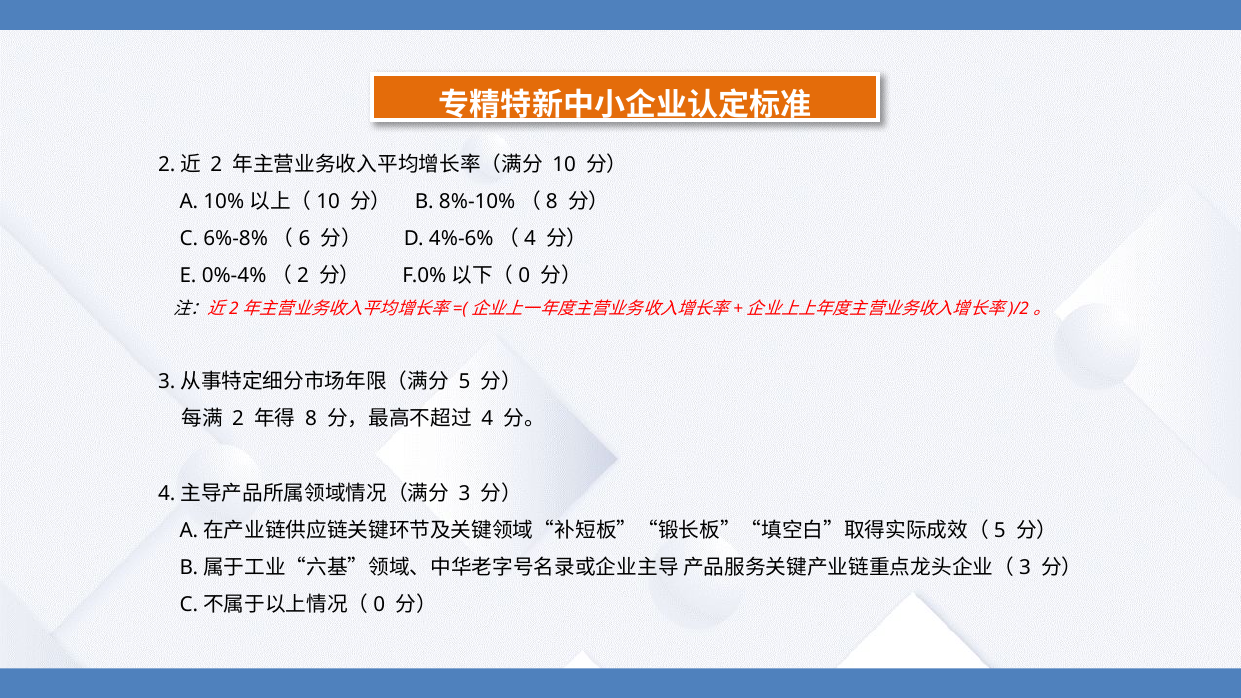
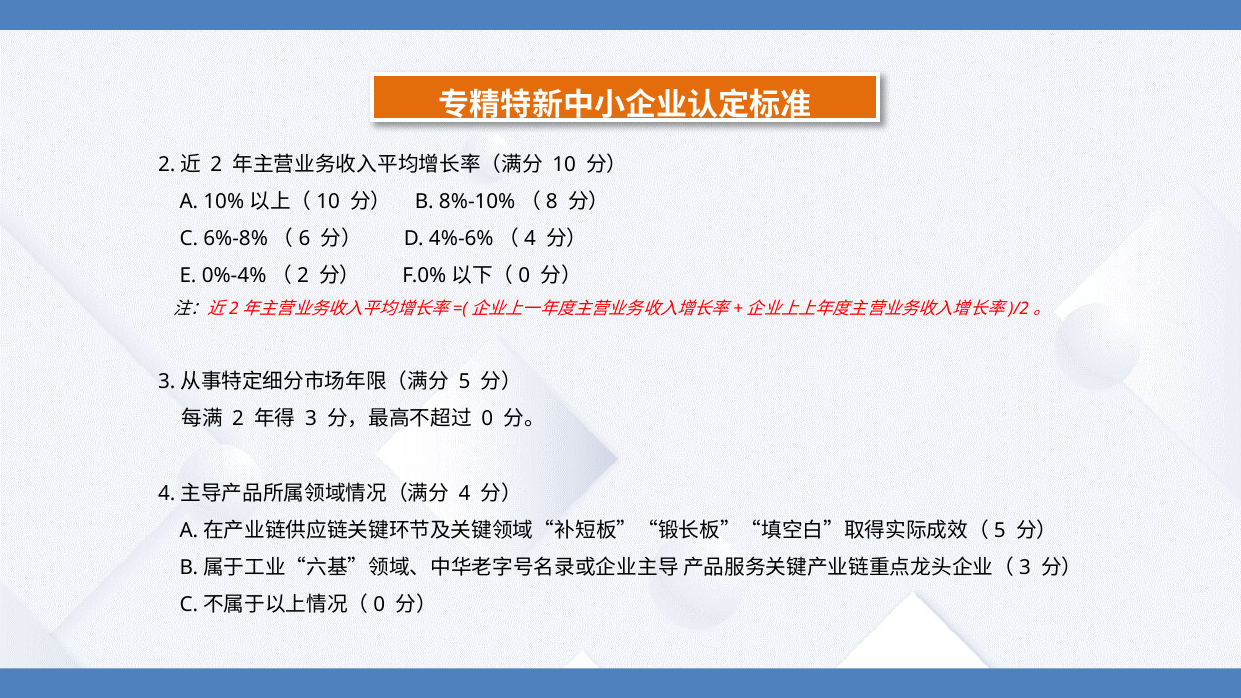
8: 8 -> 3
4: 4 -> 0
3: 3 -> 4
